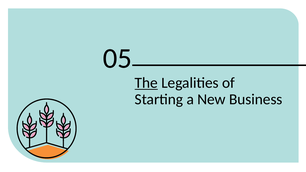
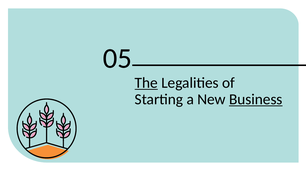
Business underline: none -> present
